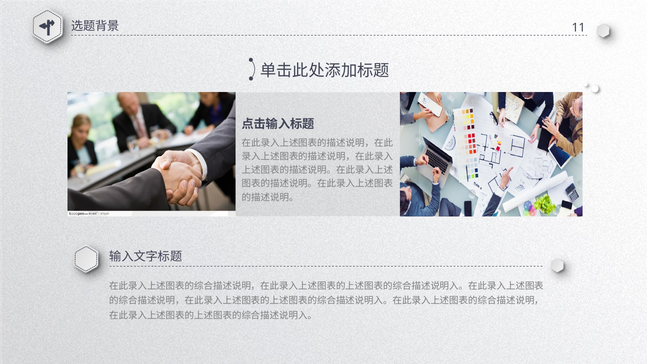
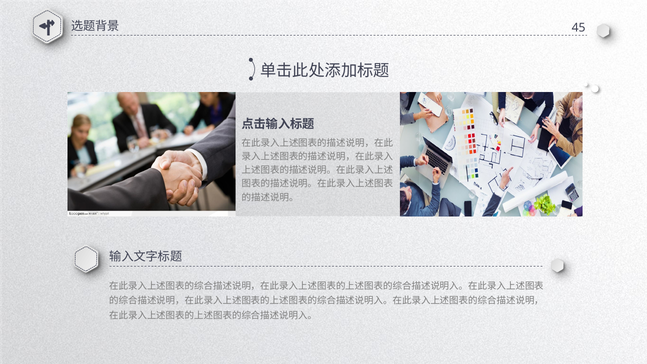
11: 11 -> 45
